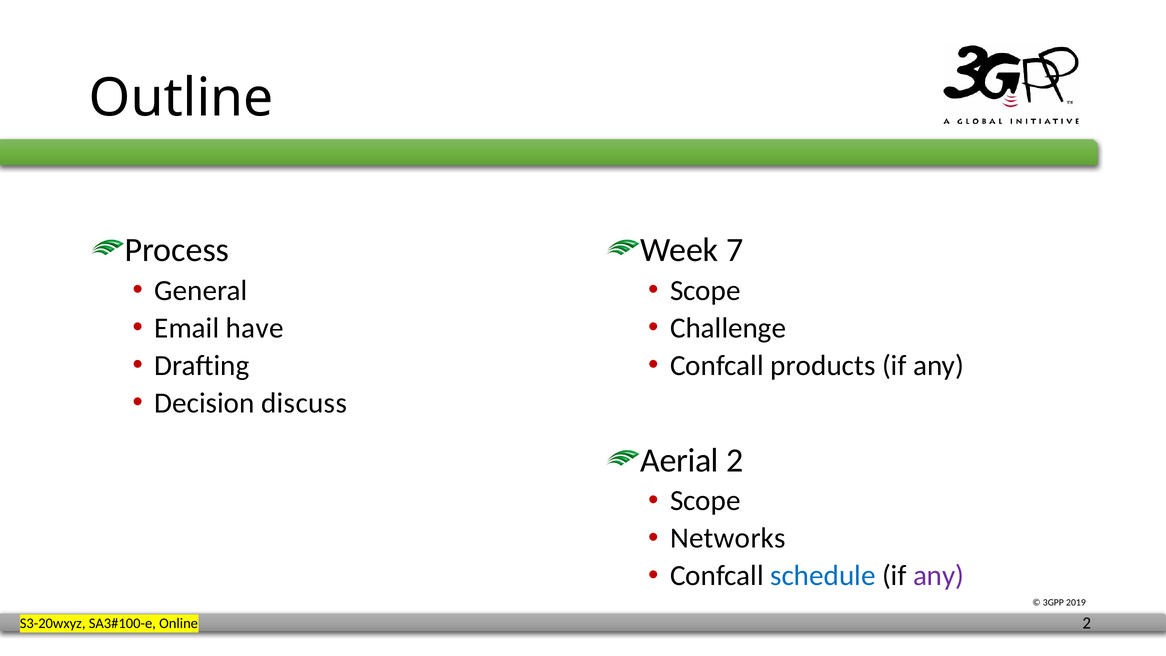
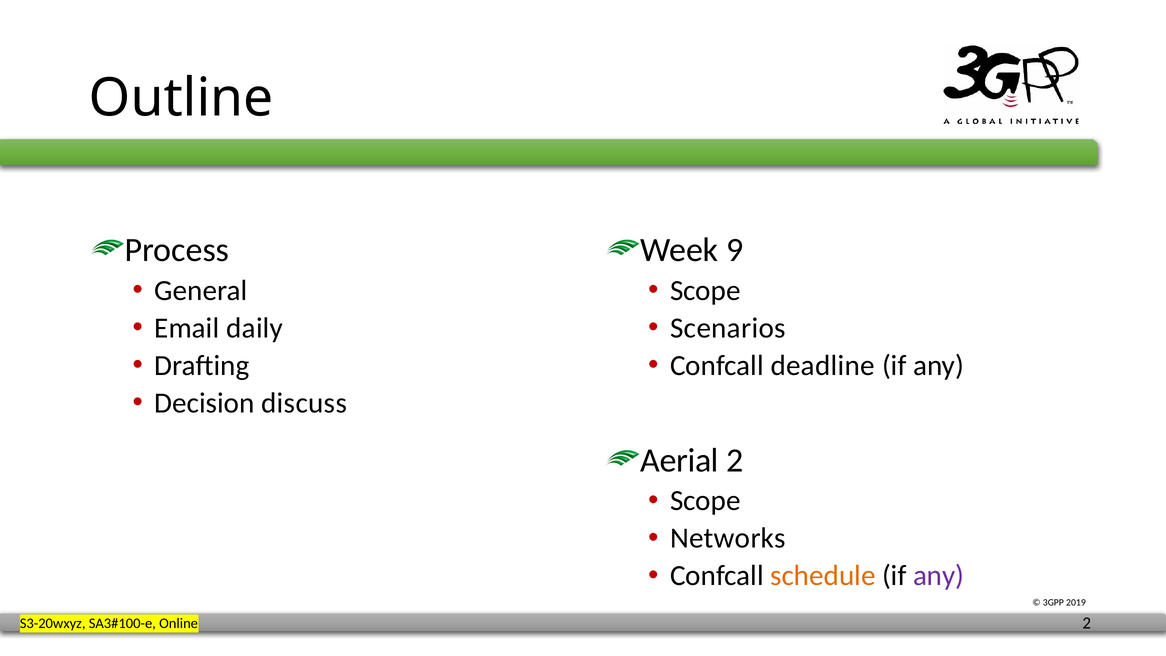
7: 7 -> 9
have: have -> daily
Challenge: Challenge -> Scenarios
products: products -> deadline
schedule colour: blue -> orange
